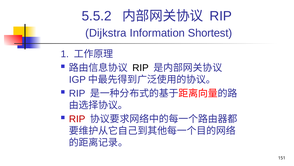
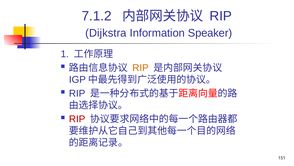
5.5.2: 5.5.2 -> 7.1.2
Shortest: Shortest -> Speaker
RIP at (140, 68) colour: black -> orange
